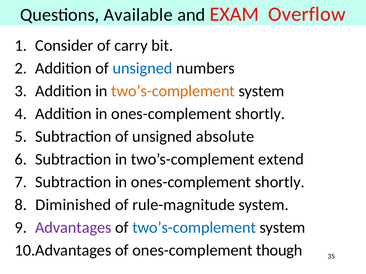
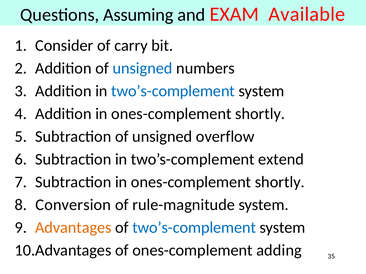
Available: Available -> Assuming
Overflow: Overflow -> Available
two’s-complement at (173, 91) colour: orange -> blue
absolute: absolute -> overflow
Diminished: Diminished -> Conversion
Advantages colour: purple -> orange
though: though -> adding
